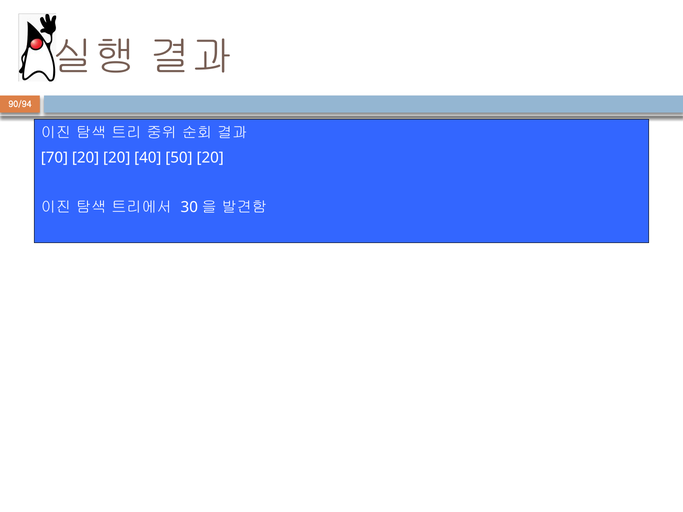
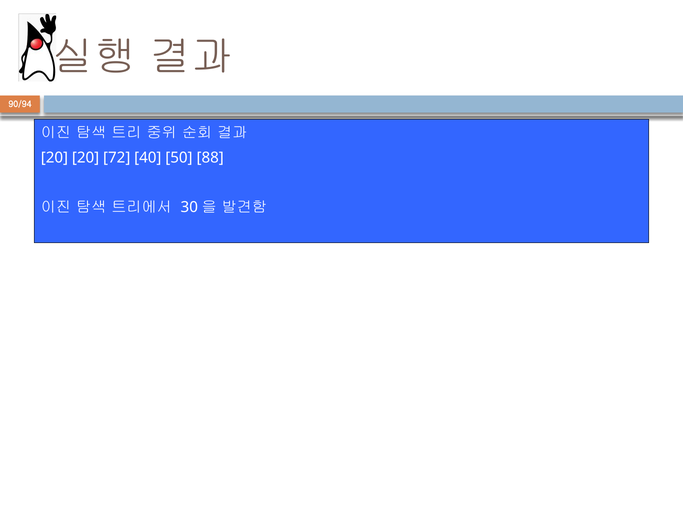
70 at (54, 158): 70 -> 20
20 20: 20 -> 72
50 20: 20 -> 88
